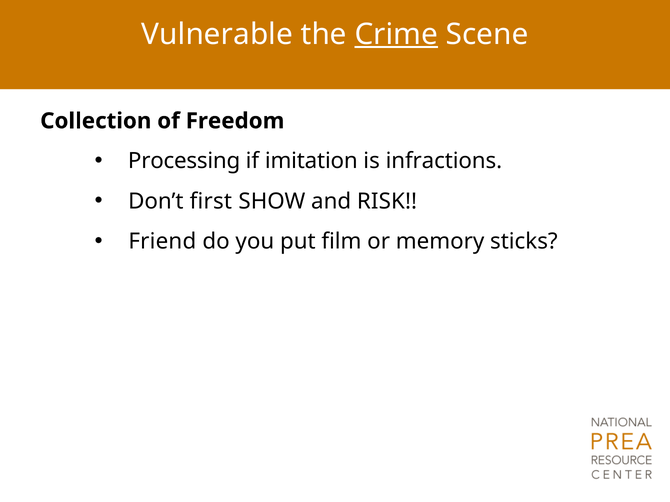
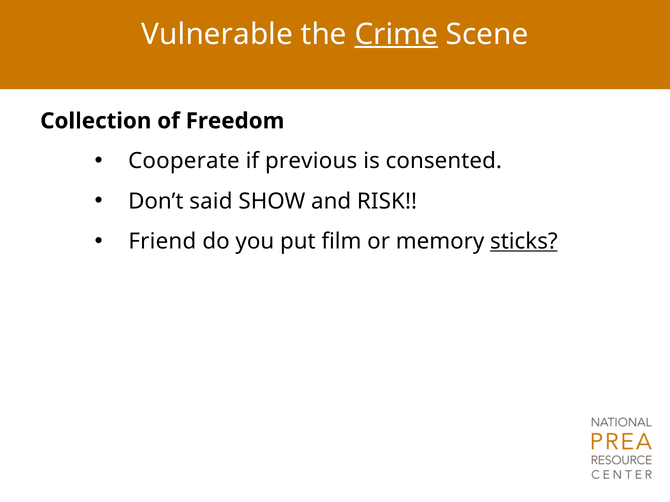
Processing: Processing -> Cooperate
imitation: imitation -> previous
infractions: infractions -> consented
first: first -> said
sticks underline: none -> present
